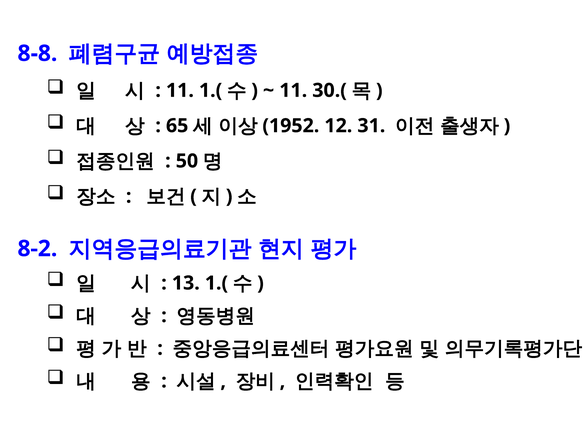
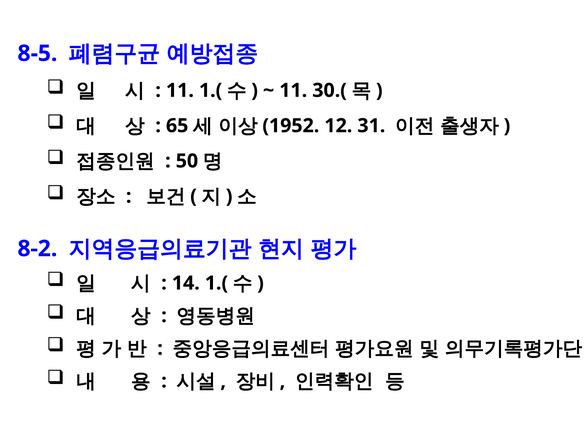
8-8: 8-8 -> 8-5
13: 13 -> 14
